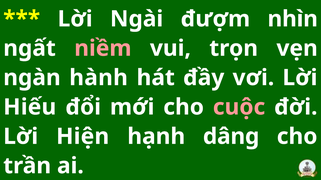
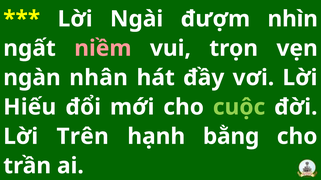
hành: hành -> nhân
cuộc colour: pink -> light green
Hiện: Hiện -> Trên
dâng: dâng -> bằng
